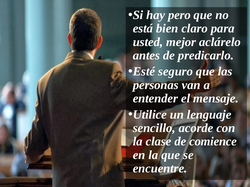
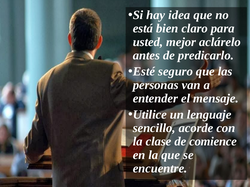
pero: pero -> idea
